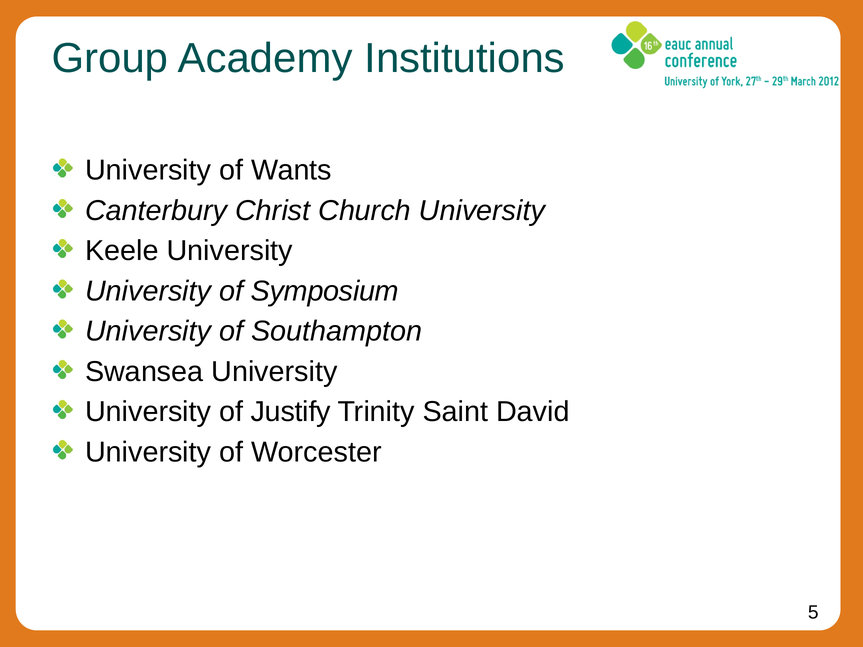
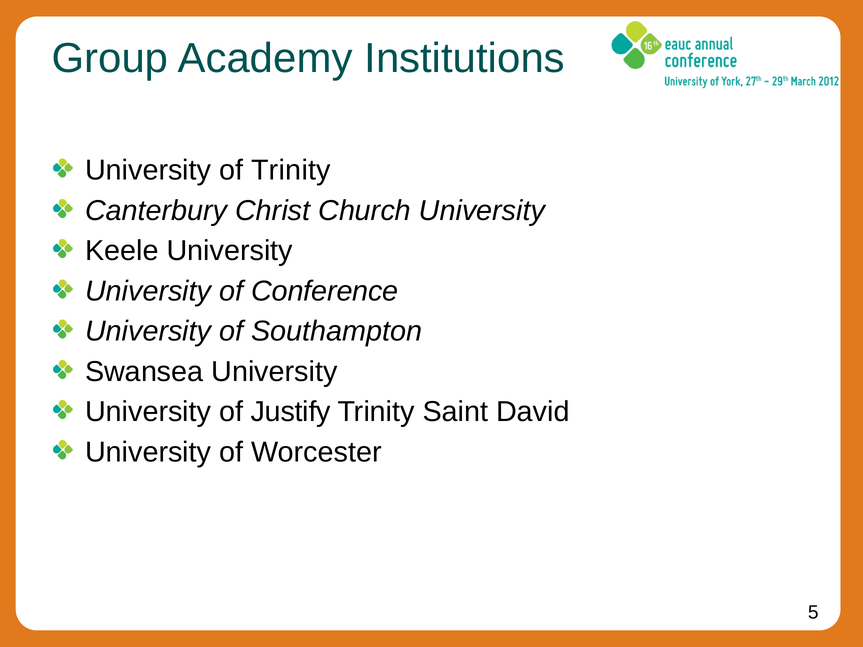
of Wants: Wants -> Trinity
Symposium: Symposium -> Conference
